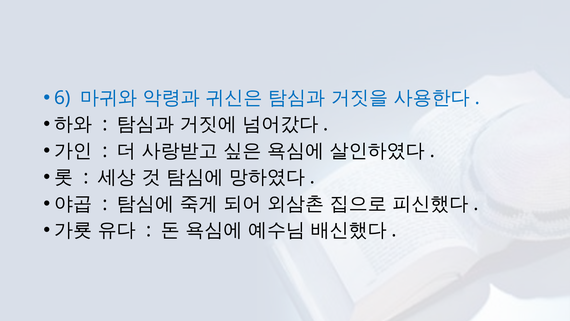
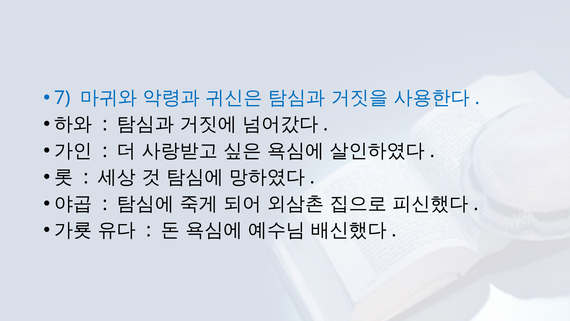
6: 6 -> 7
